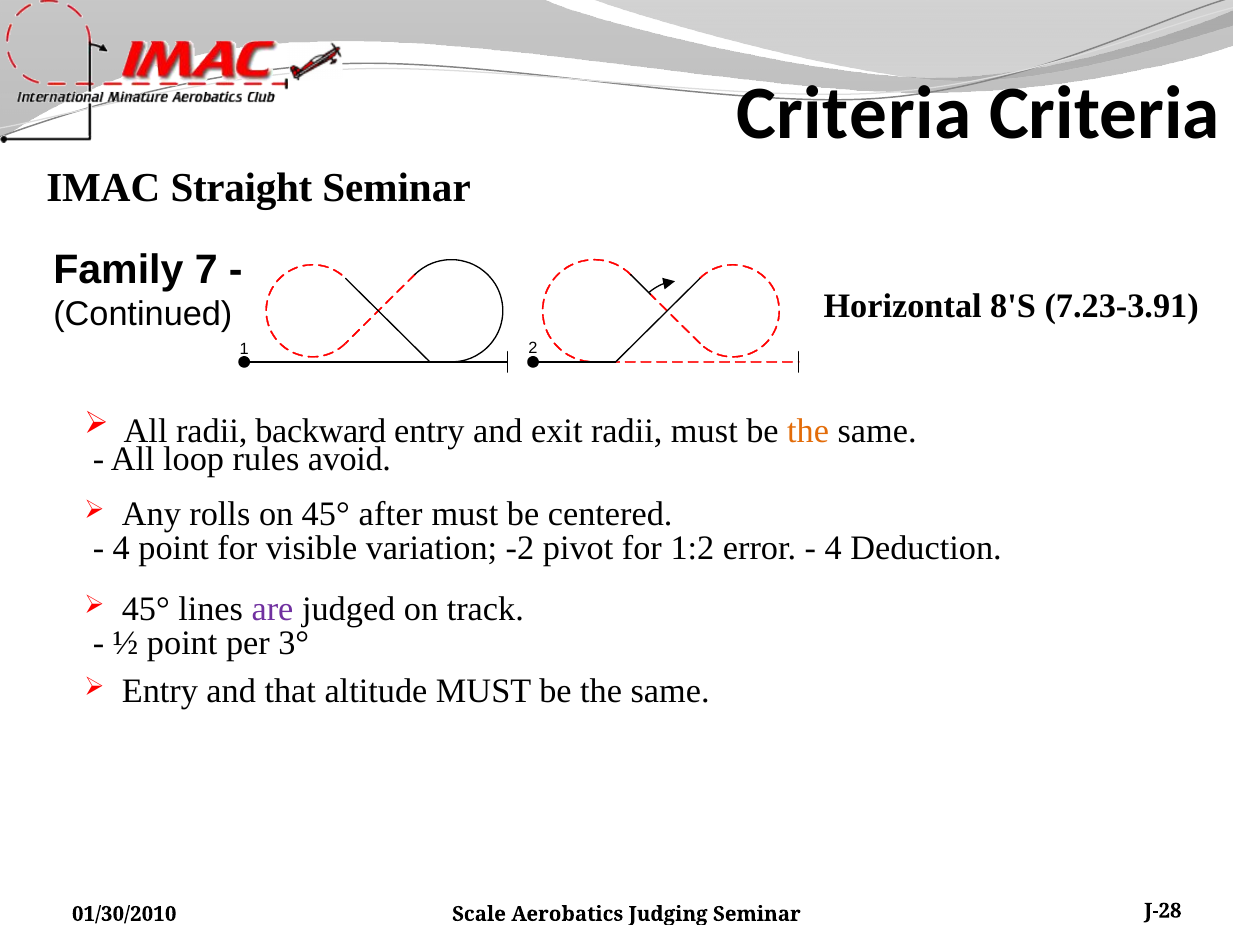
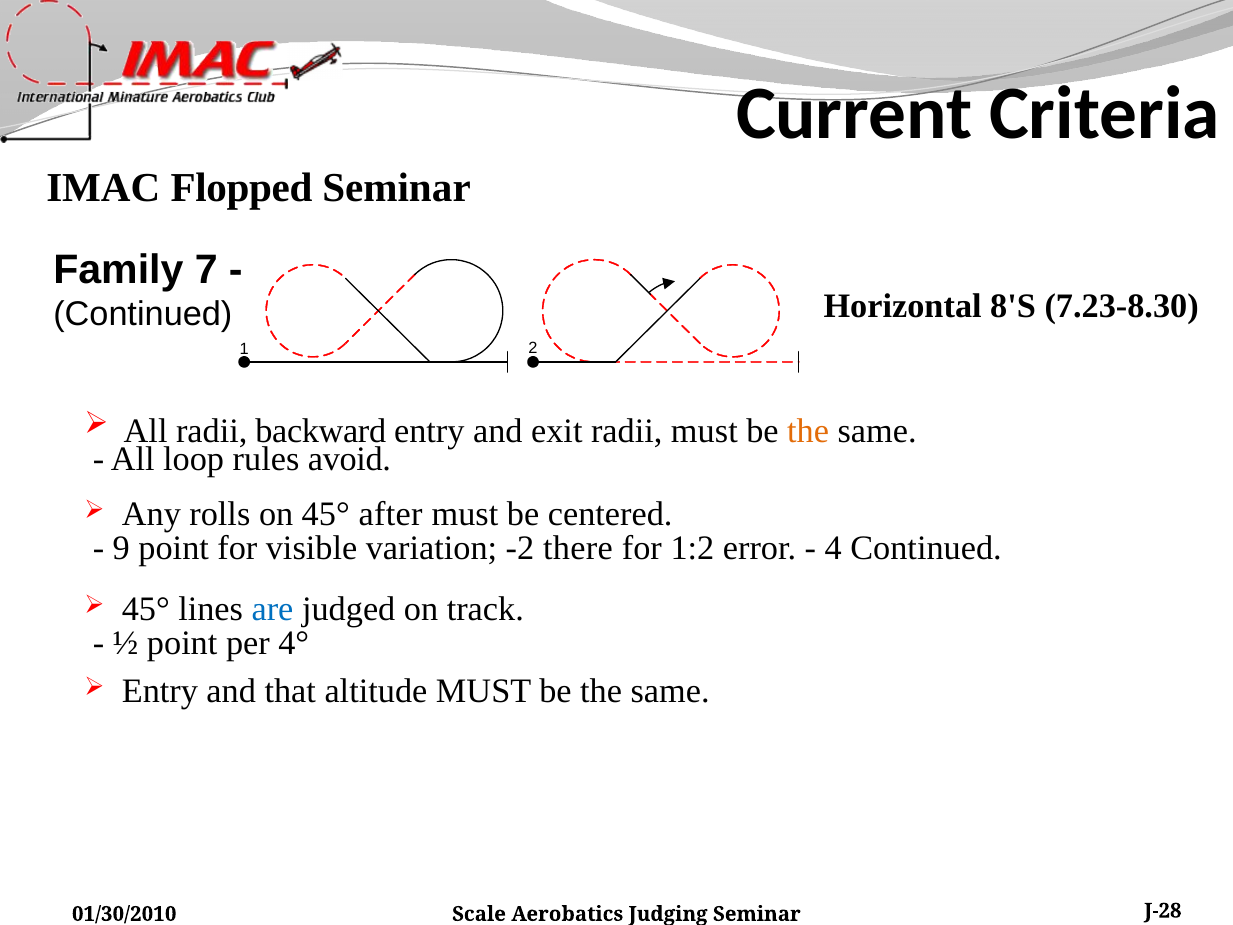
Criteria at (854, 113): Criteria -> Current
Straight: Straight -> Flopped
7.23-3.91: 7.23-3.91 -> 7.23-8.30
4 at (121, 548): 4 -> 9
pivot: pivot -> there
4 Deduction: Deduction -> Continued
are colour: purple -> blue
3°: 3° -> 4°
